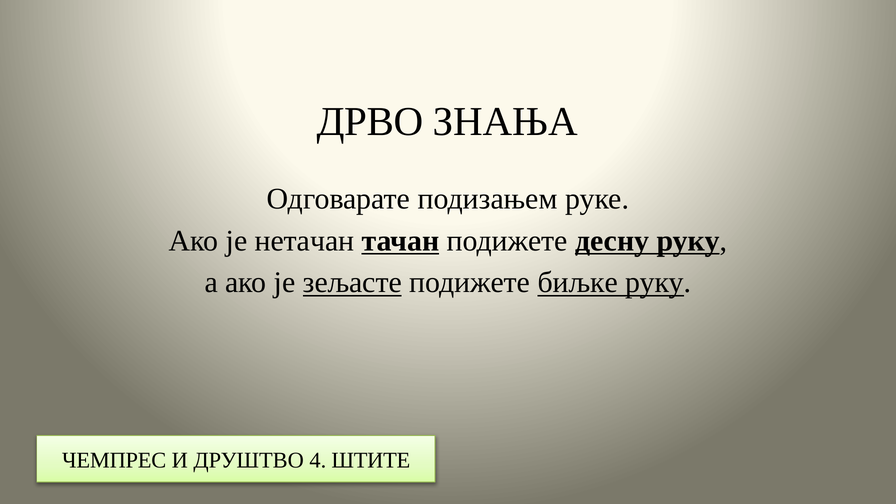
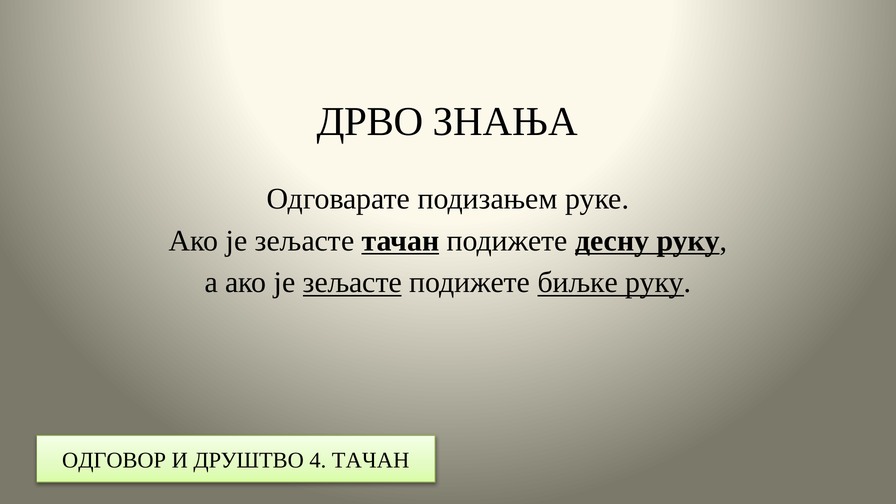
нетачан at (305, 241): нетачан -> зељасте
ЧЕМПРЕС: ЧЕМПРЕС -> ОДГОВОР
4 ШТИТЕ: ШТИТЕ -> ТАЧАН
